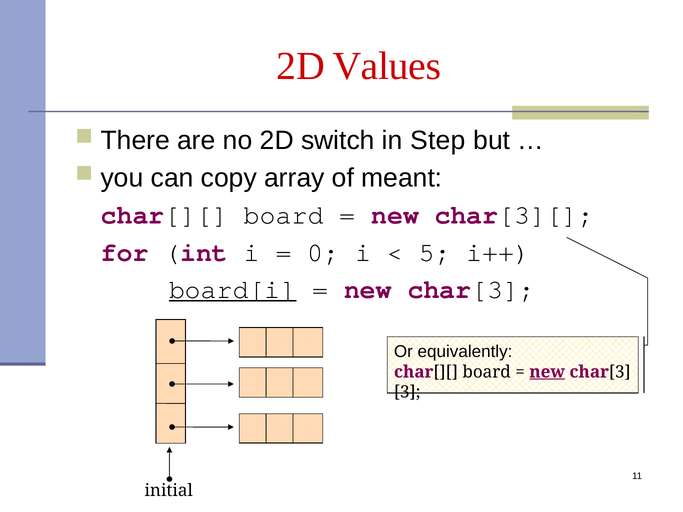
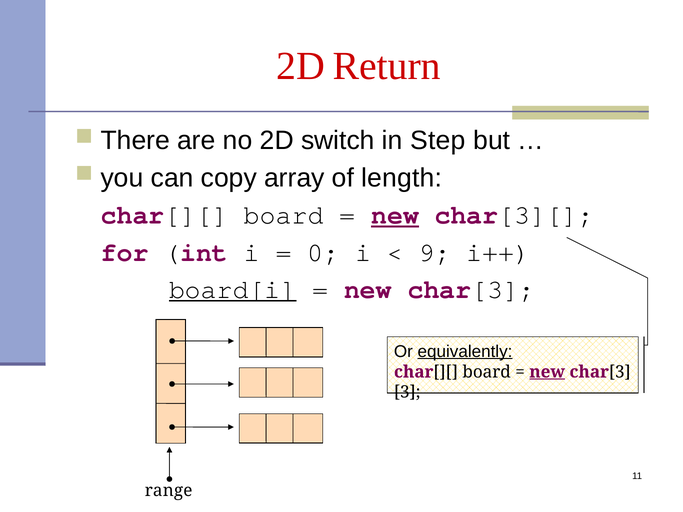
Values: Values -> Return
meant: meant -> length
new at (395, 215) underline: none -> present
5: 5 -> 9
equivalently underline: none -> present
initial: initial -> range
